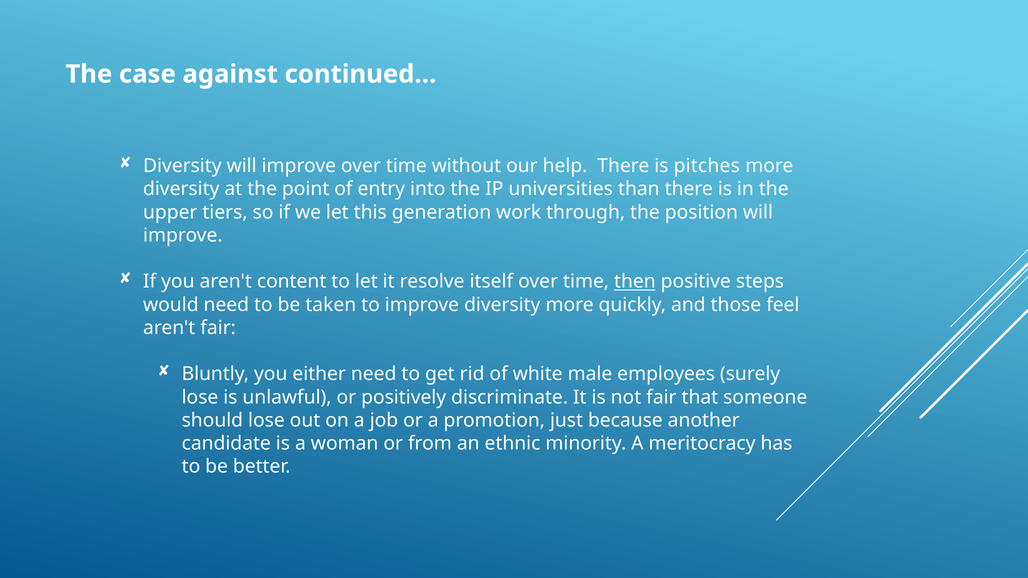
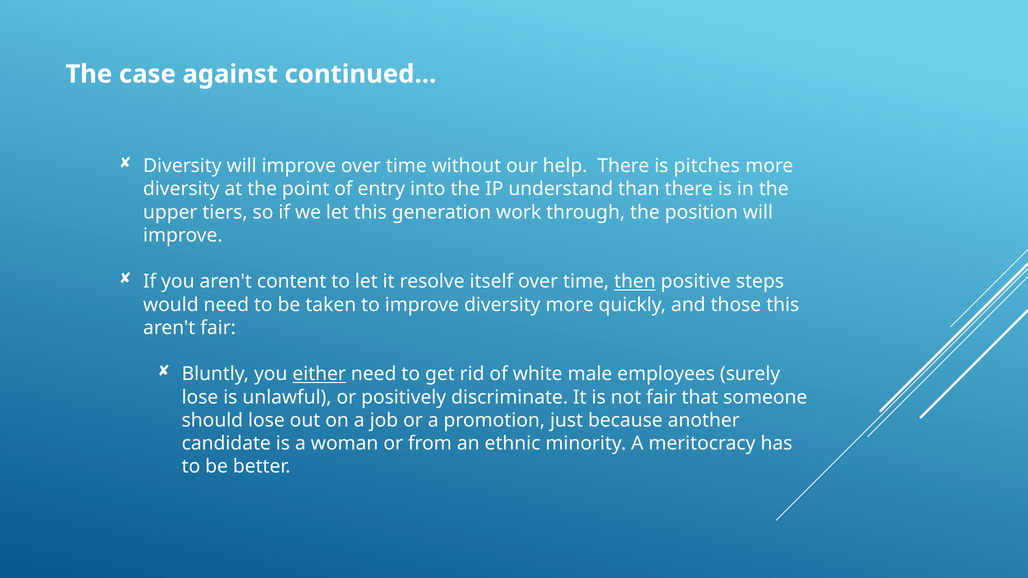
universities: universities -> understand
those feel: feel -> this
either underline: none -> present
